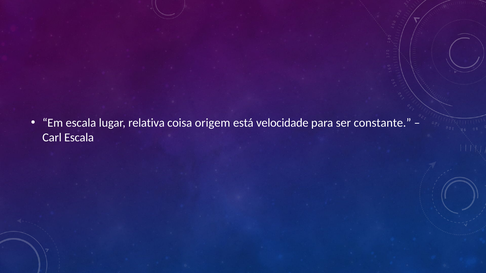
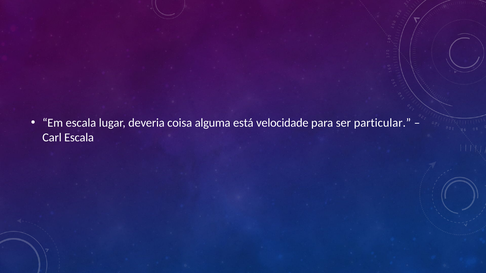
relativa: relativa -> deveria
origem: origem -> alguma
constante: constante -> particular
